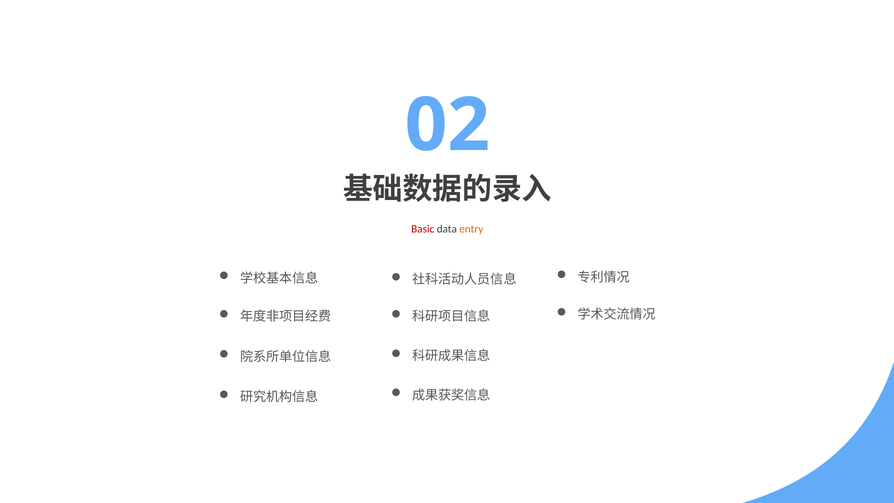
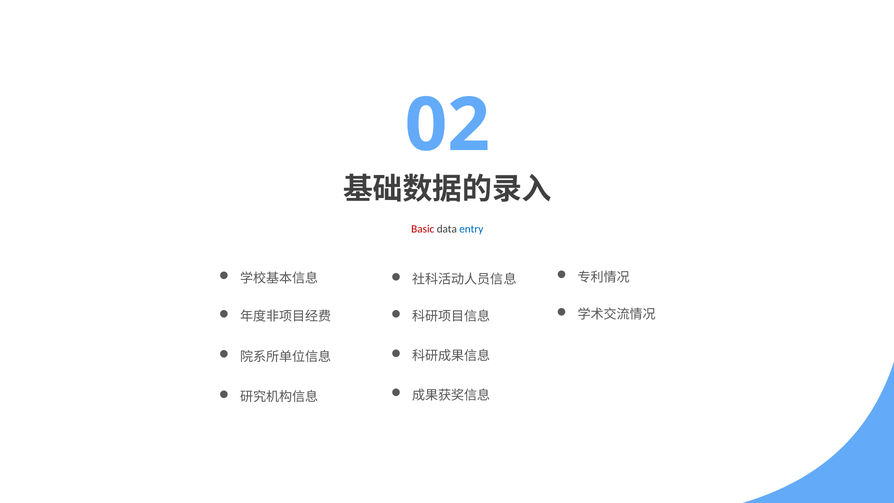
entry colour: orange -> blue
